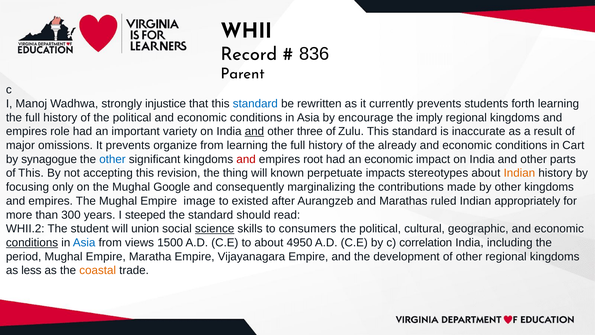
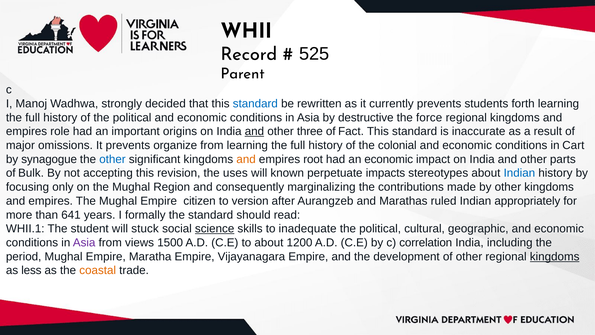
836: 836 -> 525
injustice: injustice -> decided
encourage: encourage -> destructive
imply: imply -> force
variety: variety -> origins
Zulu: Zulu -> Fact
already: already -> colonial
and at (246, 159) colour: red -> orange
of This: This -> Bulk
thing: thing -> uses
Indian at (519, 173) colour: orange -> blue
Google: Google -> Region
image: image -> citizen
existed: existed -> version
300: 300 -> 641
steeped: steeped -> formally
WHII.2: WHII.2 -> WHII.1
union: union -> stuck
consumers: consumers -> inadequate
conditions at (32, 242) underline: present -> none
Asia at (84, 242) colour: blue -> purple
4950: 4950 -> 1200
kingdoms at (555, 256) underline: none -> present
